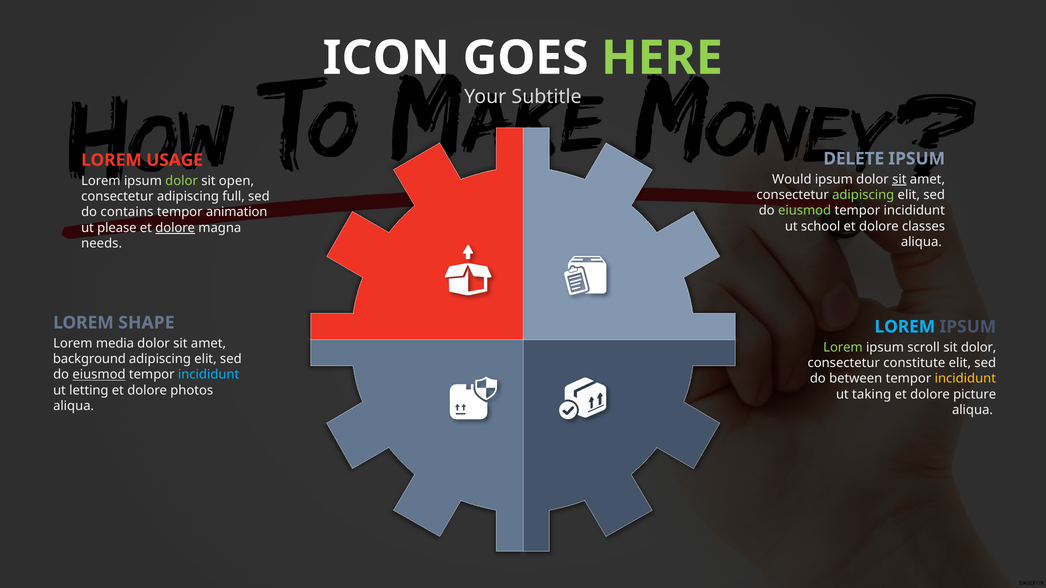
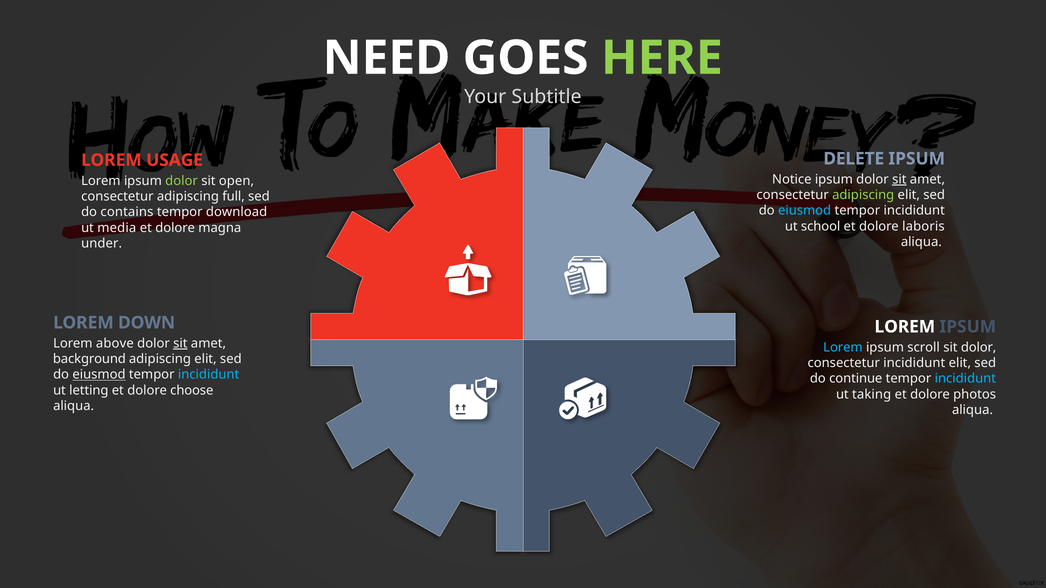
ICON: ICON -> NEED
Would: Would -> Notice
eiusmod at (805, 211) colour: light green -> light blue
animation: animation -> download
classes: classes -> laboris
please: please -> media
dolore at (175, 228) underline: present -> none
needs: needs -> under
SHAPE: SHAPE -> DOWN
LOREM at (905, 327) colour: light blue -> white
media: media -> above
sit at (180, 343) underline: none -> present
Lorem at (843, 348) colour: light green -> light blue
consectetur constitute: constitute -> incididunt
between: between -> continue
incididunt at (965, 379) colour: yellow -> light blue
photos: photos -> choose
picture: picture -> photos
